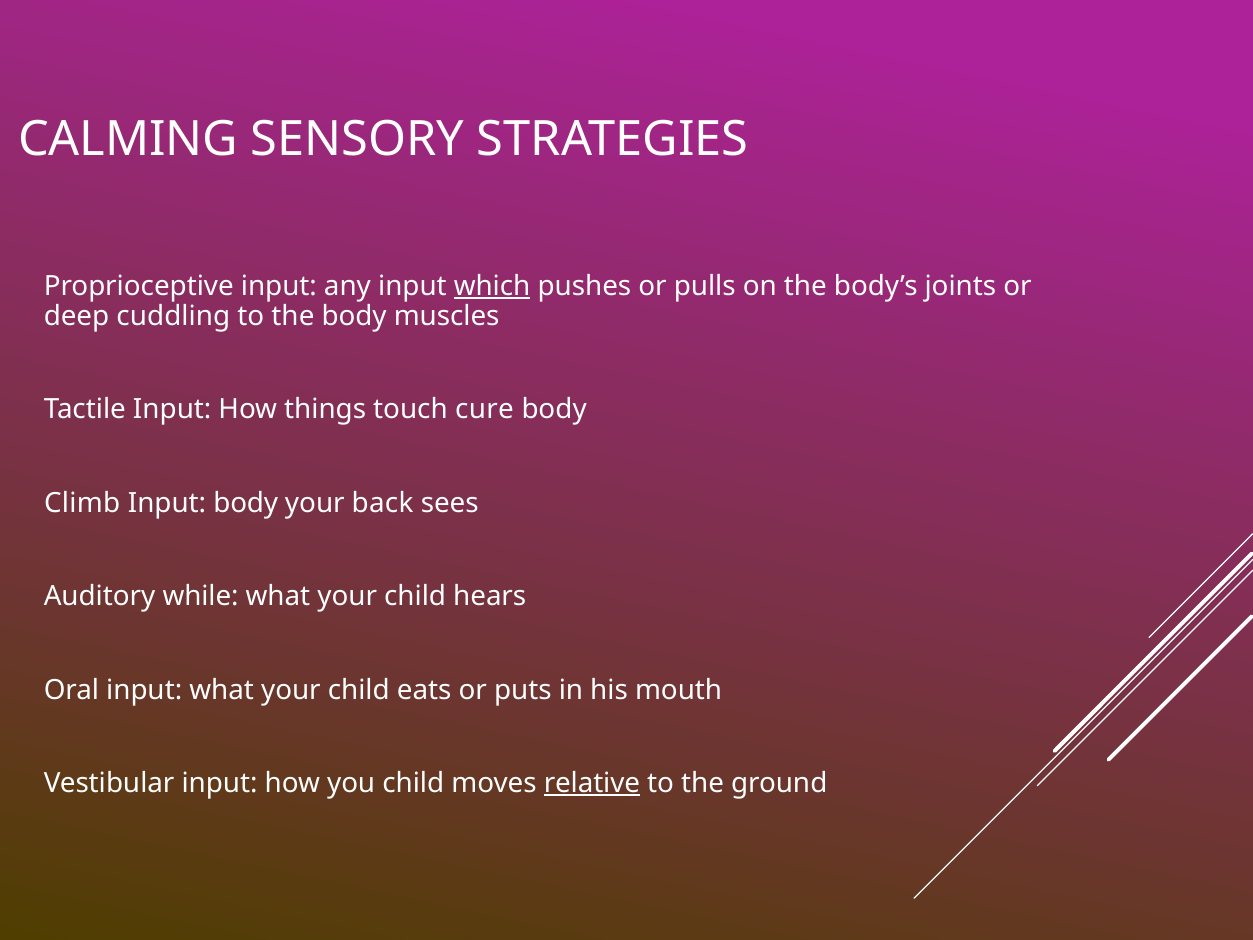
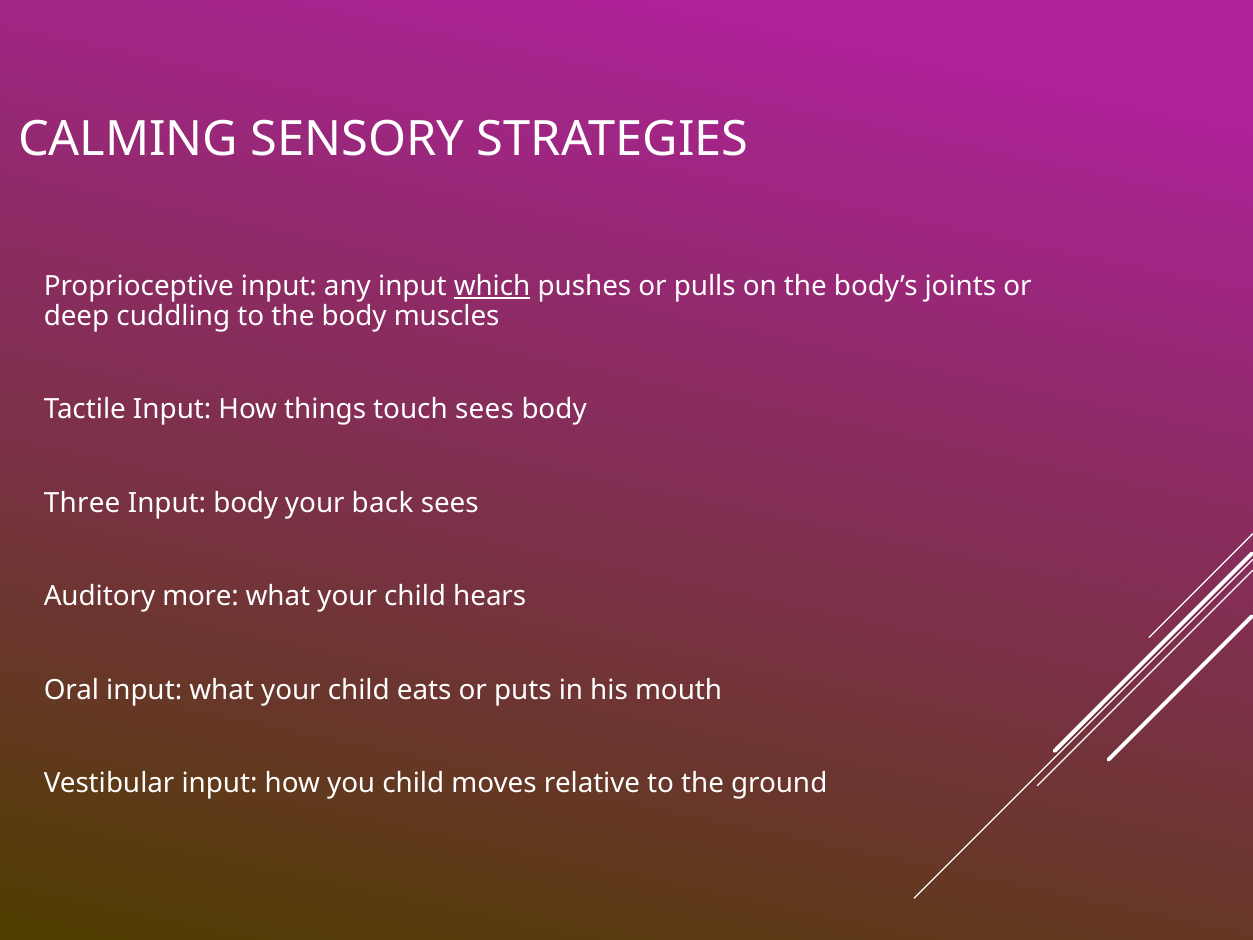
touch cure: cure -> sees
Climb: Climb -> Three
while: while -> more
relative underline: present -> none
